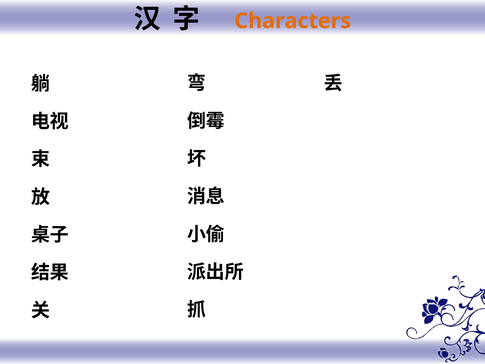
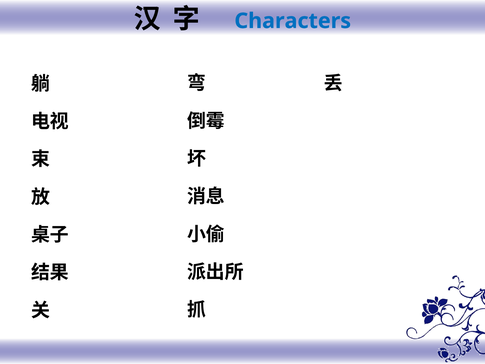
Characters colour: orange -> blue
